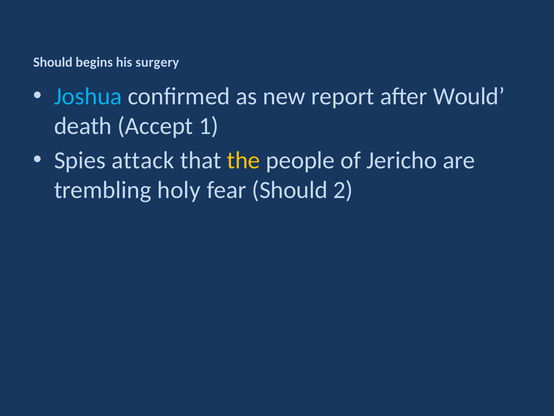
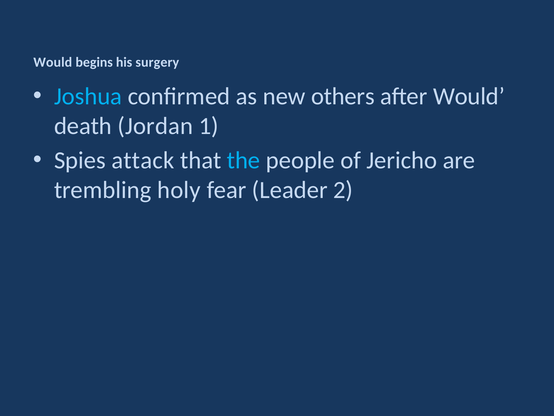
Should at (53, 62): Should -> Would
report: report -> others
Accept: Accept -> Jordan
the colour: yellow -> light blue
fear Should: Should -> Leader
